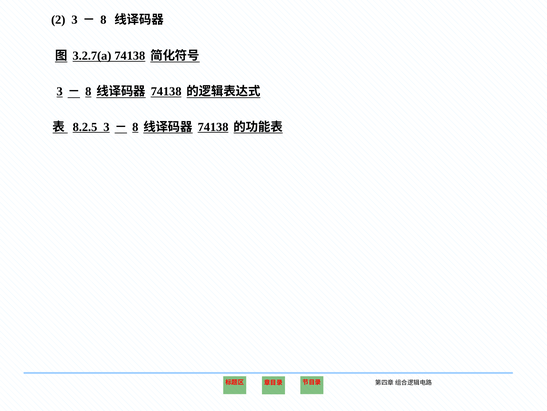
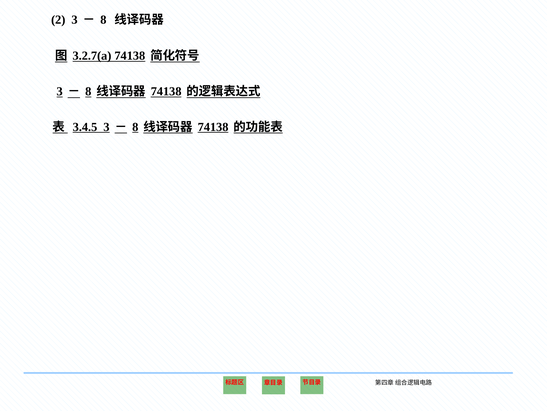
8.2.5: 8.2.5 -> 3.4.5
